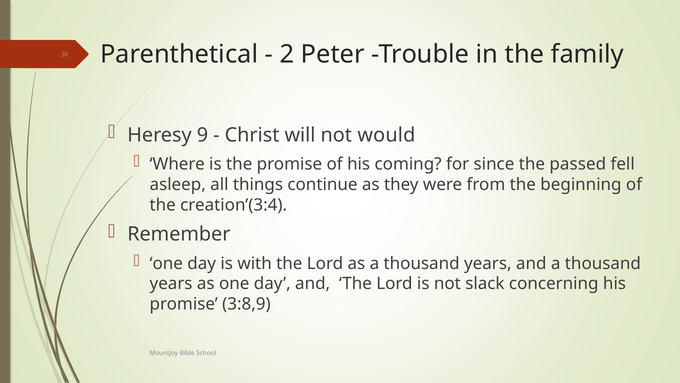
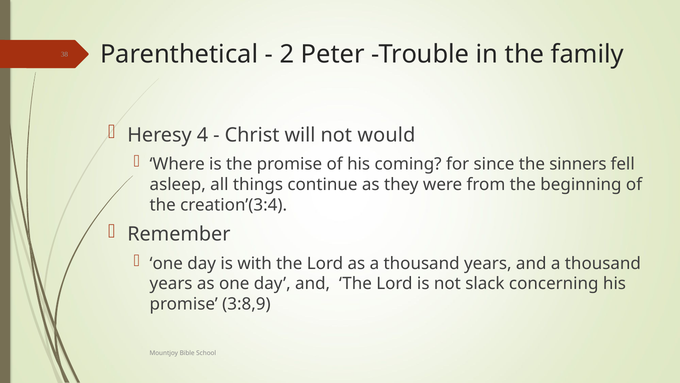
9: 9 -> 4
passed: passed -> sinners
